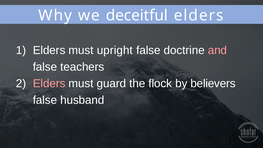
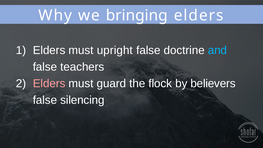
deceitful: deceitful -> bringing
and colour: pink -> light blue
husband: husband -> silencing
